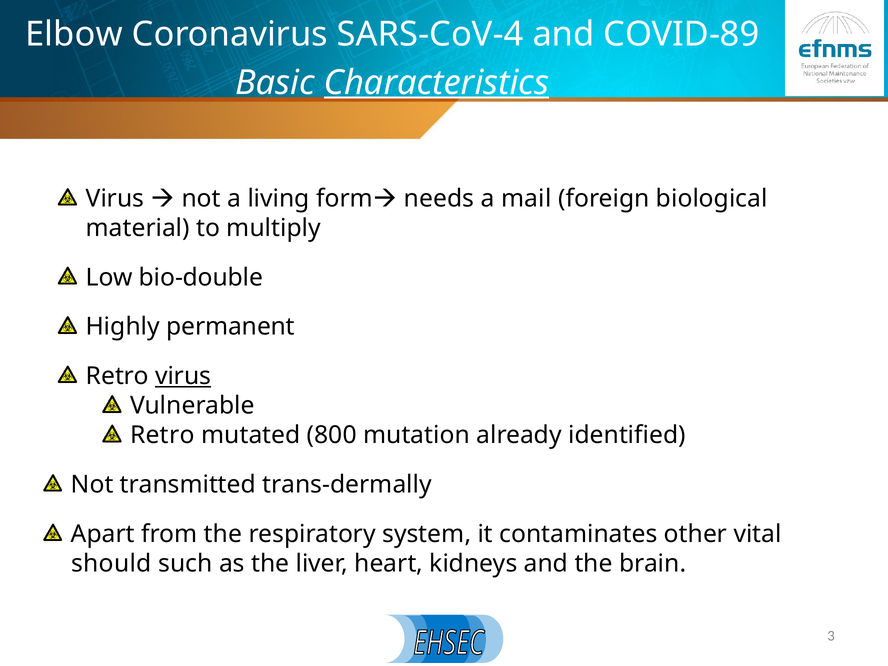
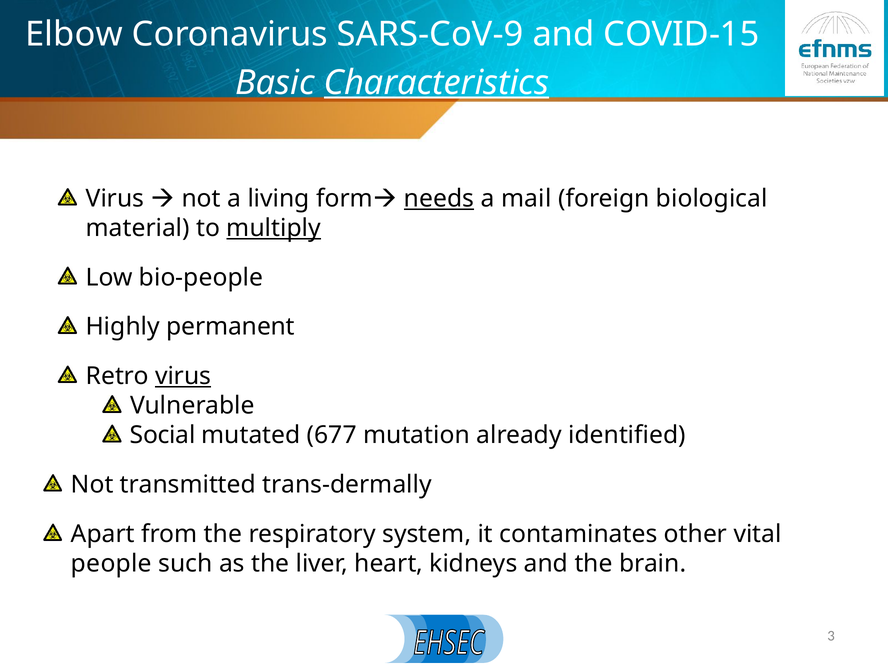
SARS-CoV-4: SARS-CoV-4 -> SARS-CoV-9
COVID-89: COVID-89 -> COVID-15
needs underline: none -> present
multiply underline: none -> present
bio-double: bio-double -> bio-people
Retro at (162, 435): Retro -> Social
800: 800 -> 677
should: should -> people
